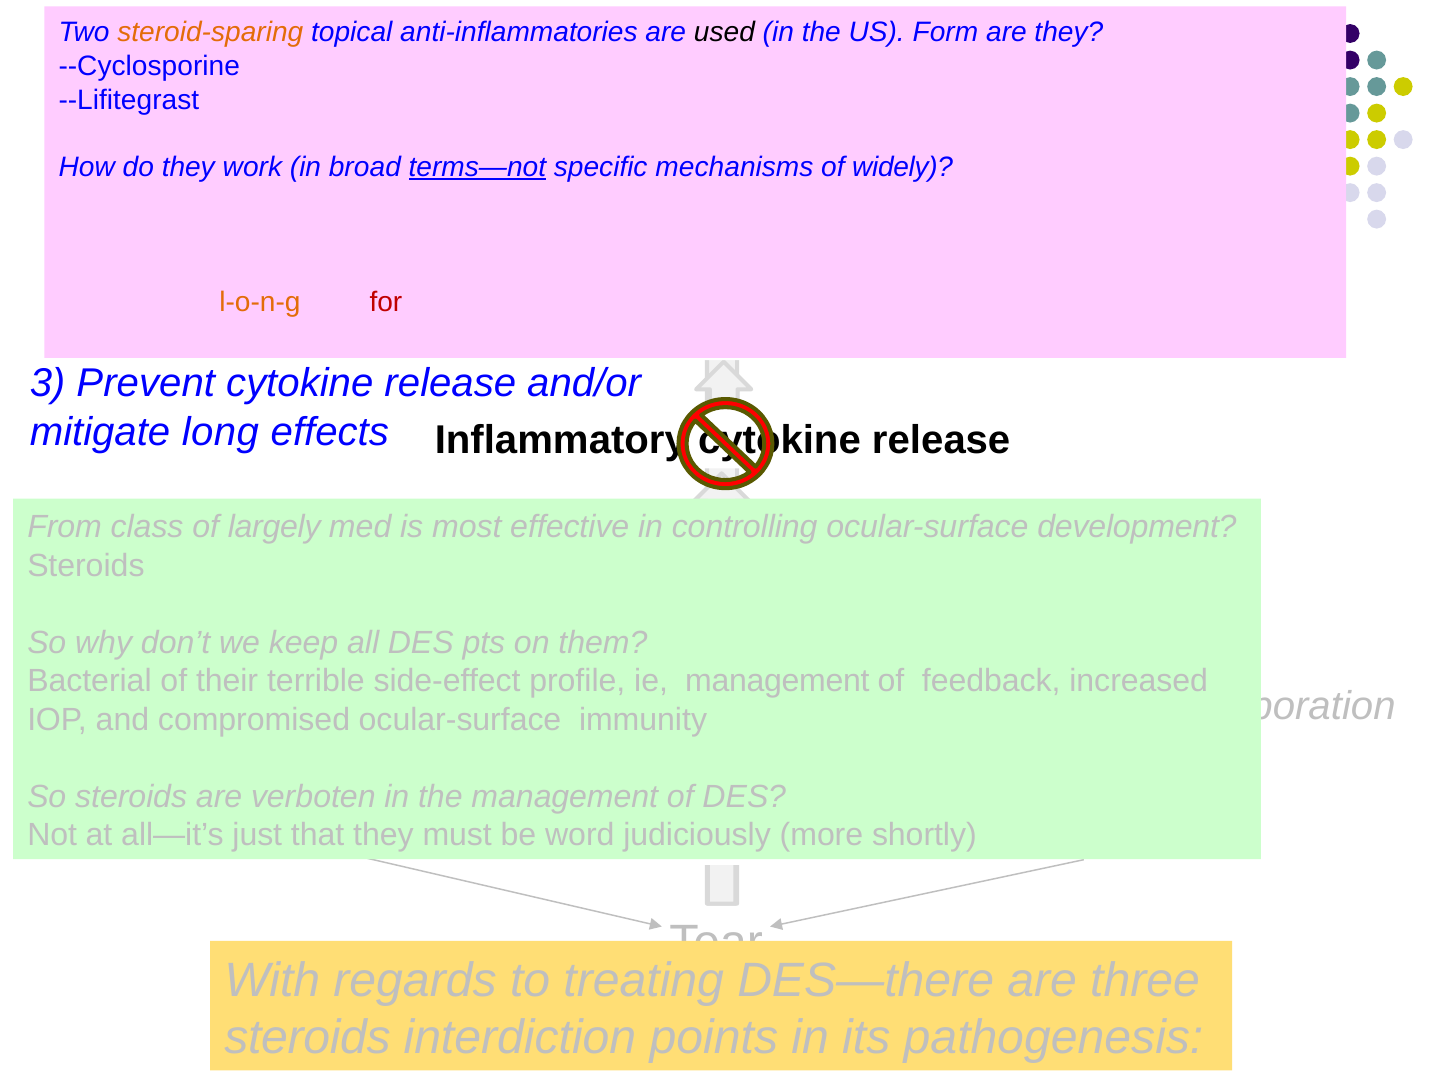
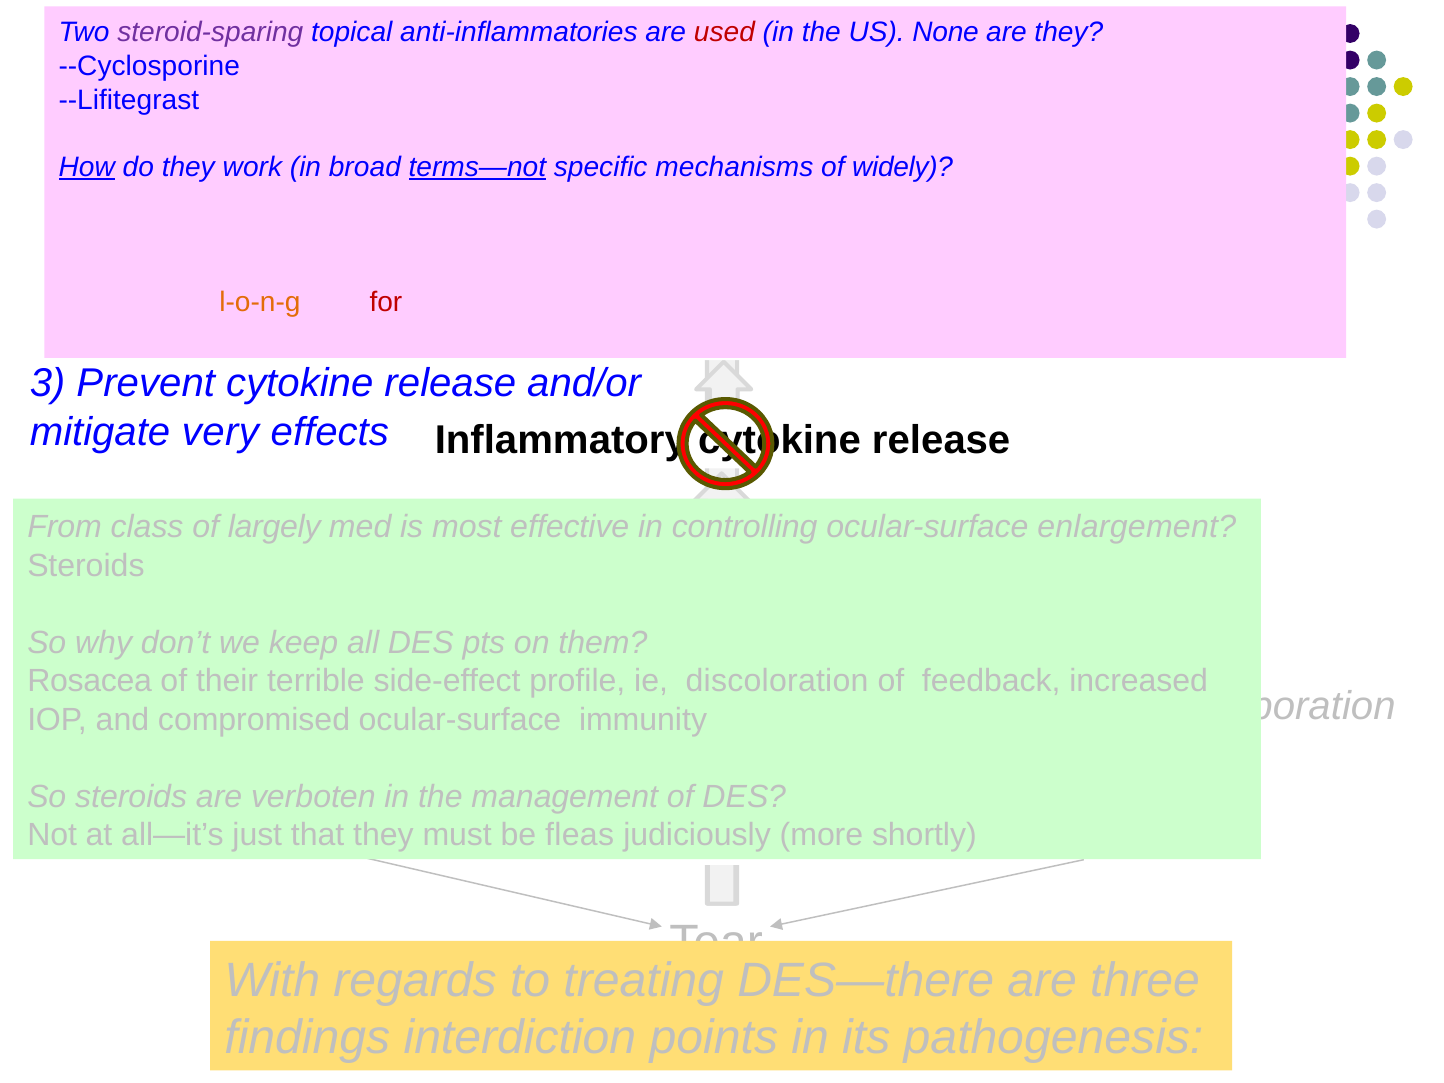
steroid-sparing colour: orange -> purple
used colour: black -> red
Form: Form -> None
How underline: none -> present
long: long -> very
development: development -> enlargement
Bacterial: Bacterial -> Rosacea
management at (777, 681): management -> discoloration
word: word -> fleas
steroids at (308, 1038): steroids -> findings
